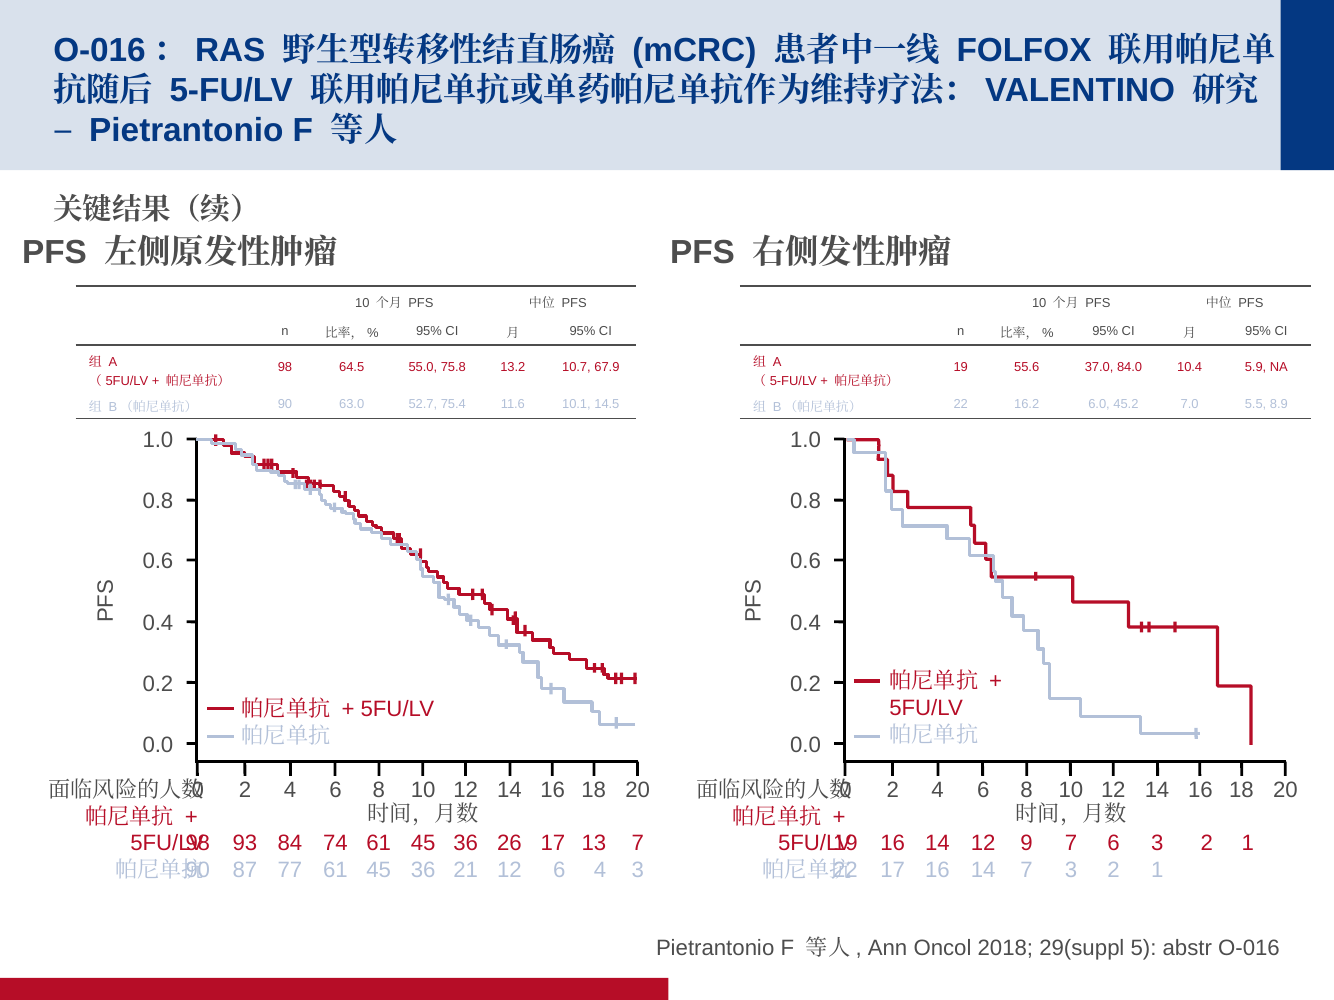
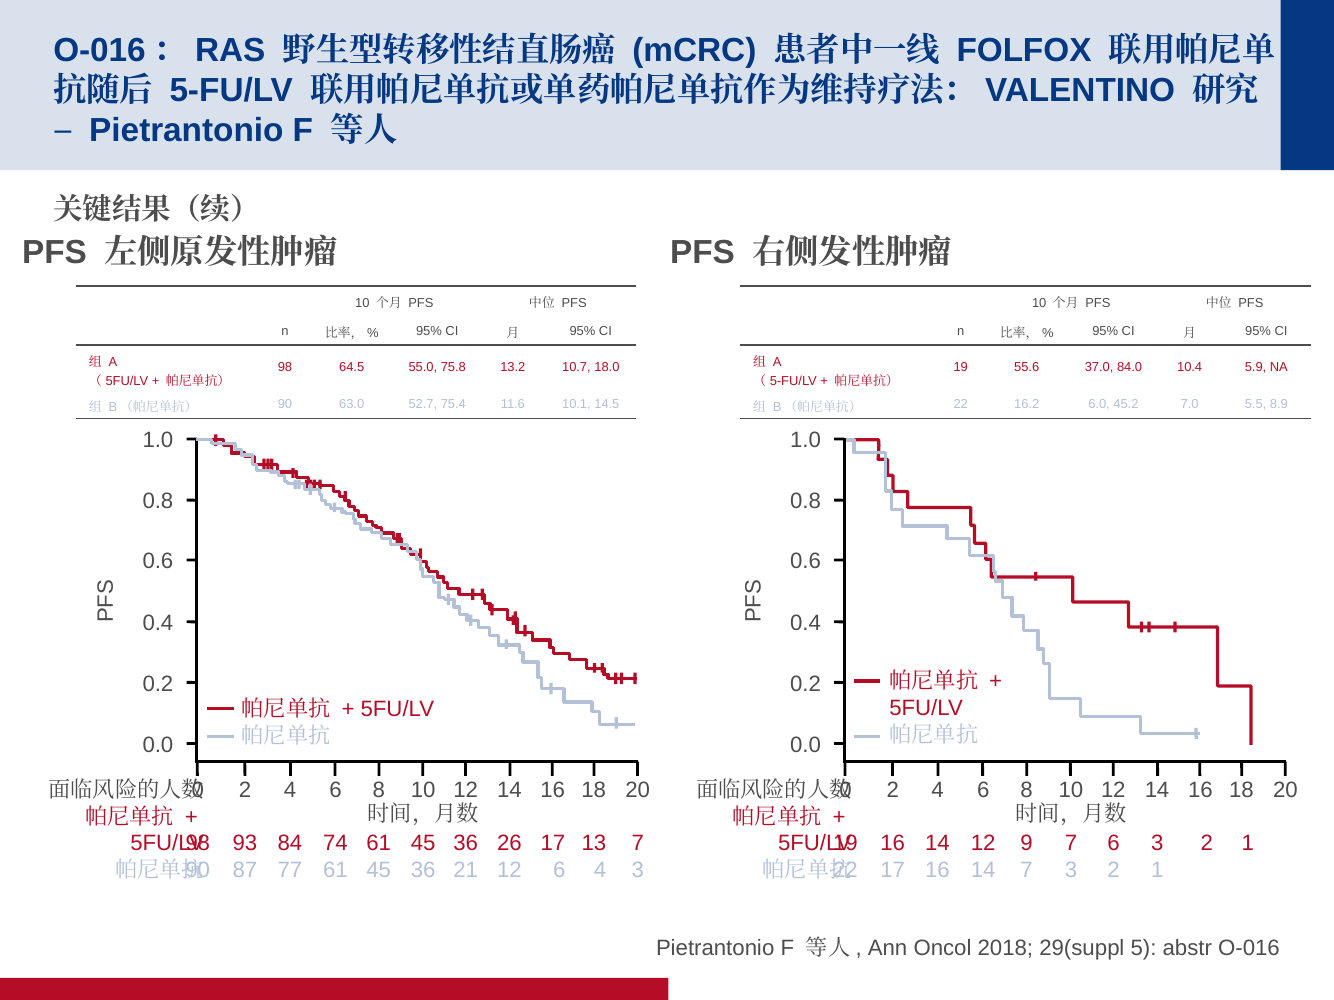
67.9: 67.9 -> 18.0
